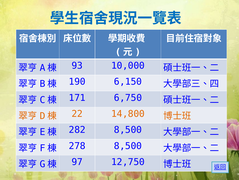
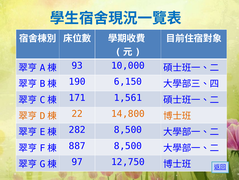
6,750: 6,750 -> 1,561
278: 278 -> 887
